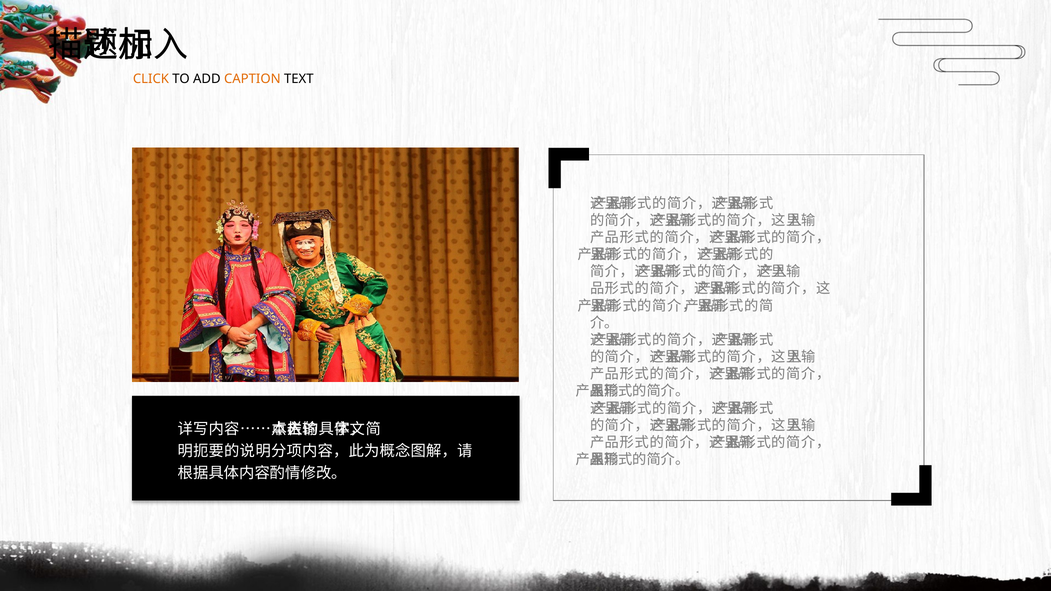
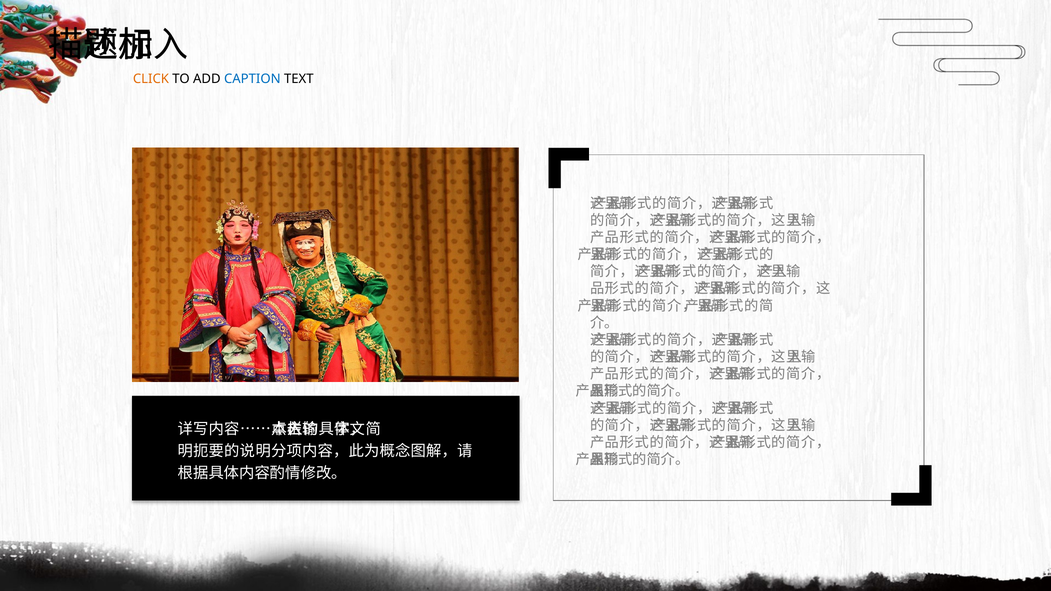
CAPTION colour: orange -> blue
